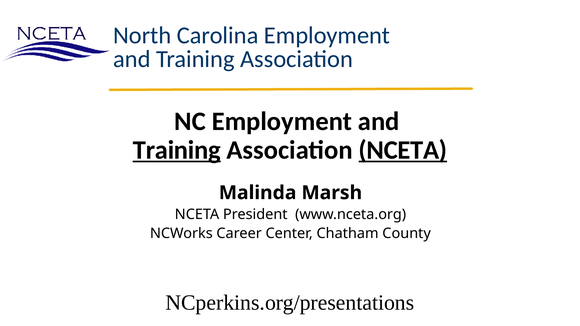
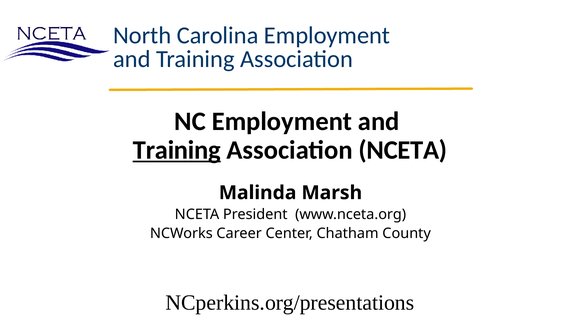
NCETA at (403, 150) underline: present -> none
